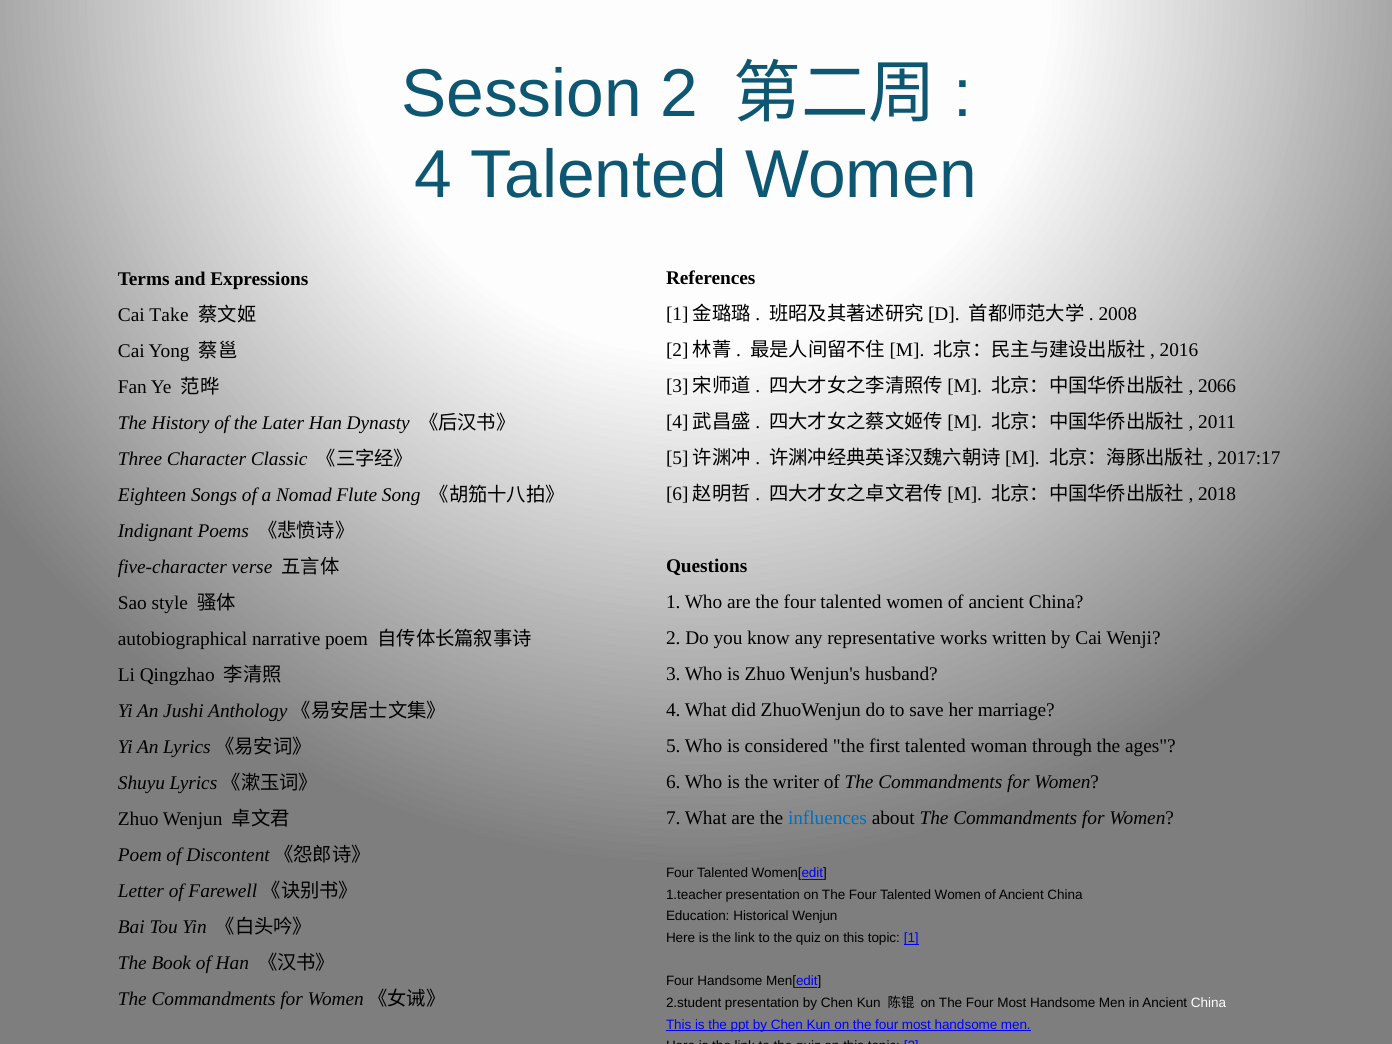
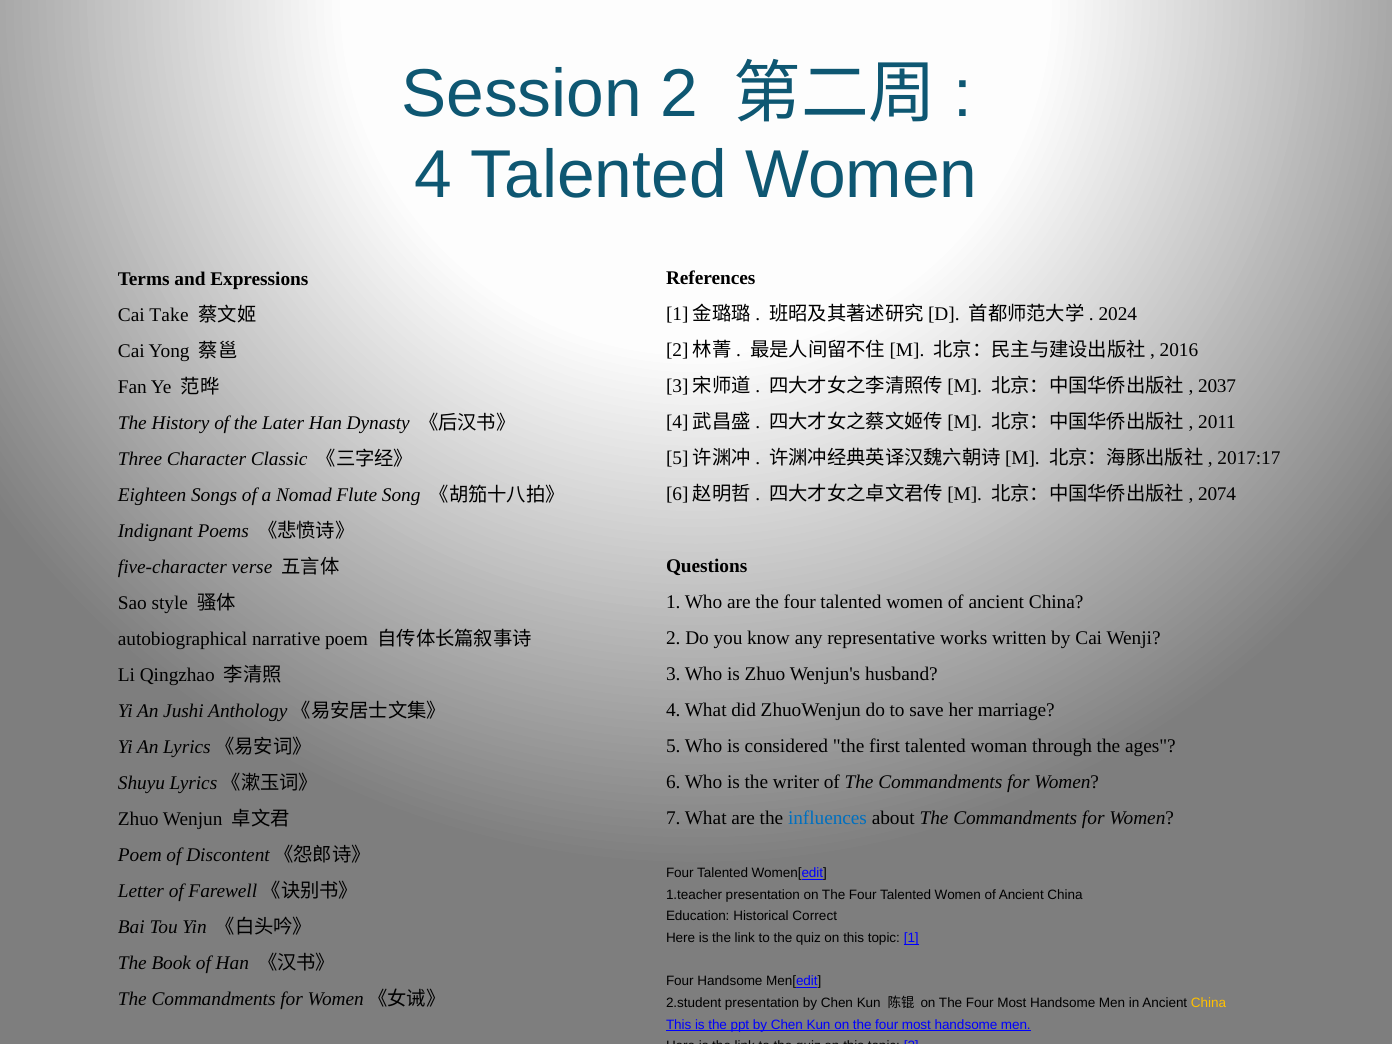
2008: 2008 -> 2024
2066: 2066 -> 2037
2018: 2018 -> 2074
Historical Wenjun: Wenjun -> Correct
China at (1209, 1003) colour: white -> yellow
